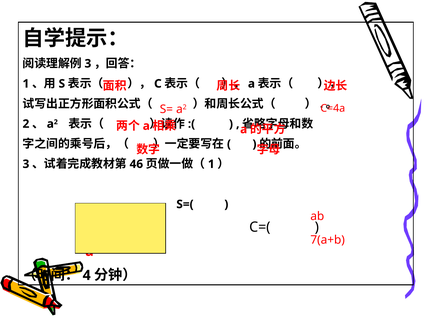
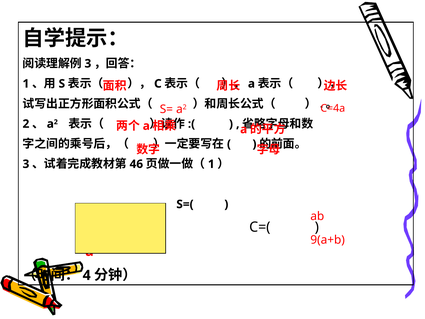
7(a+b: 7(a+b -> 9(a+b
